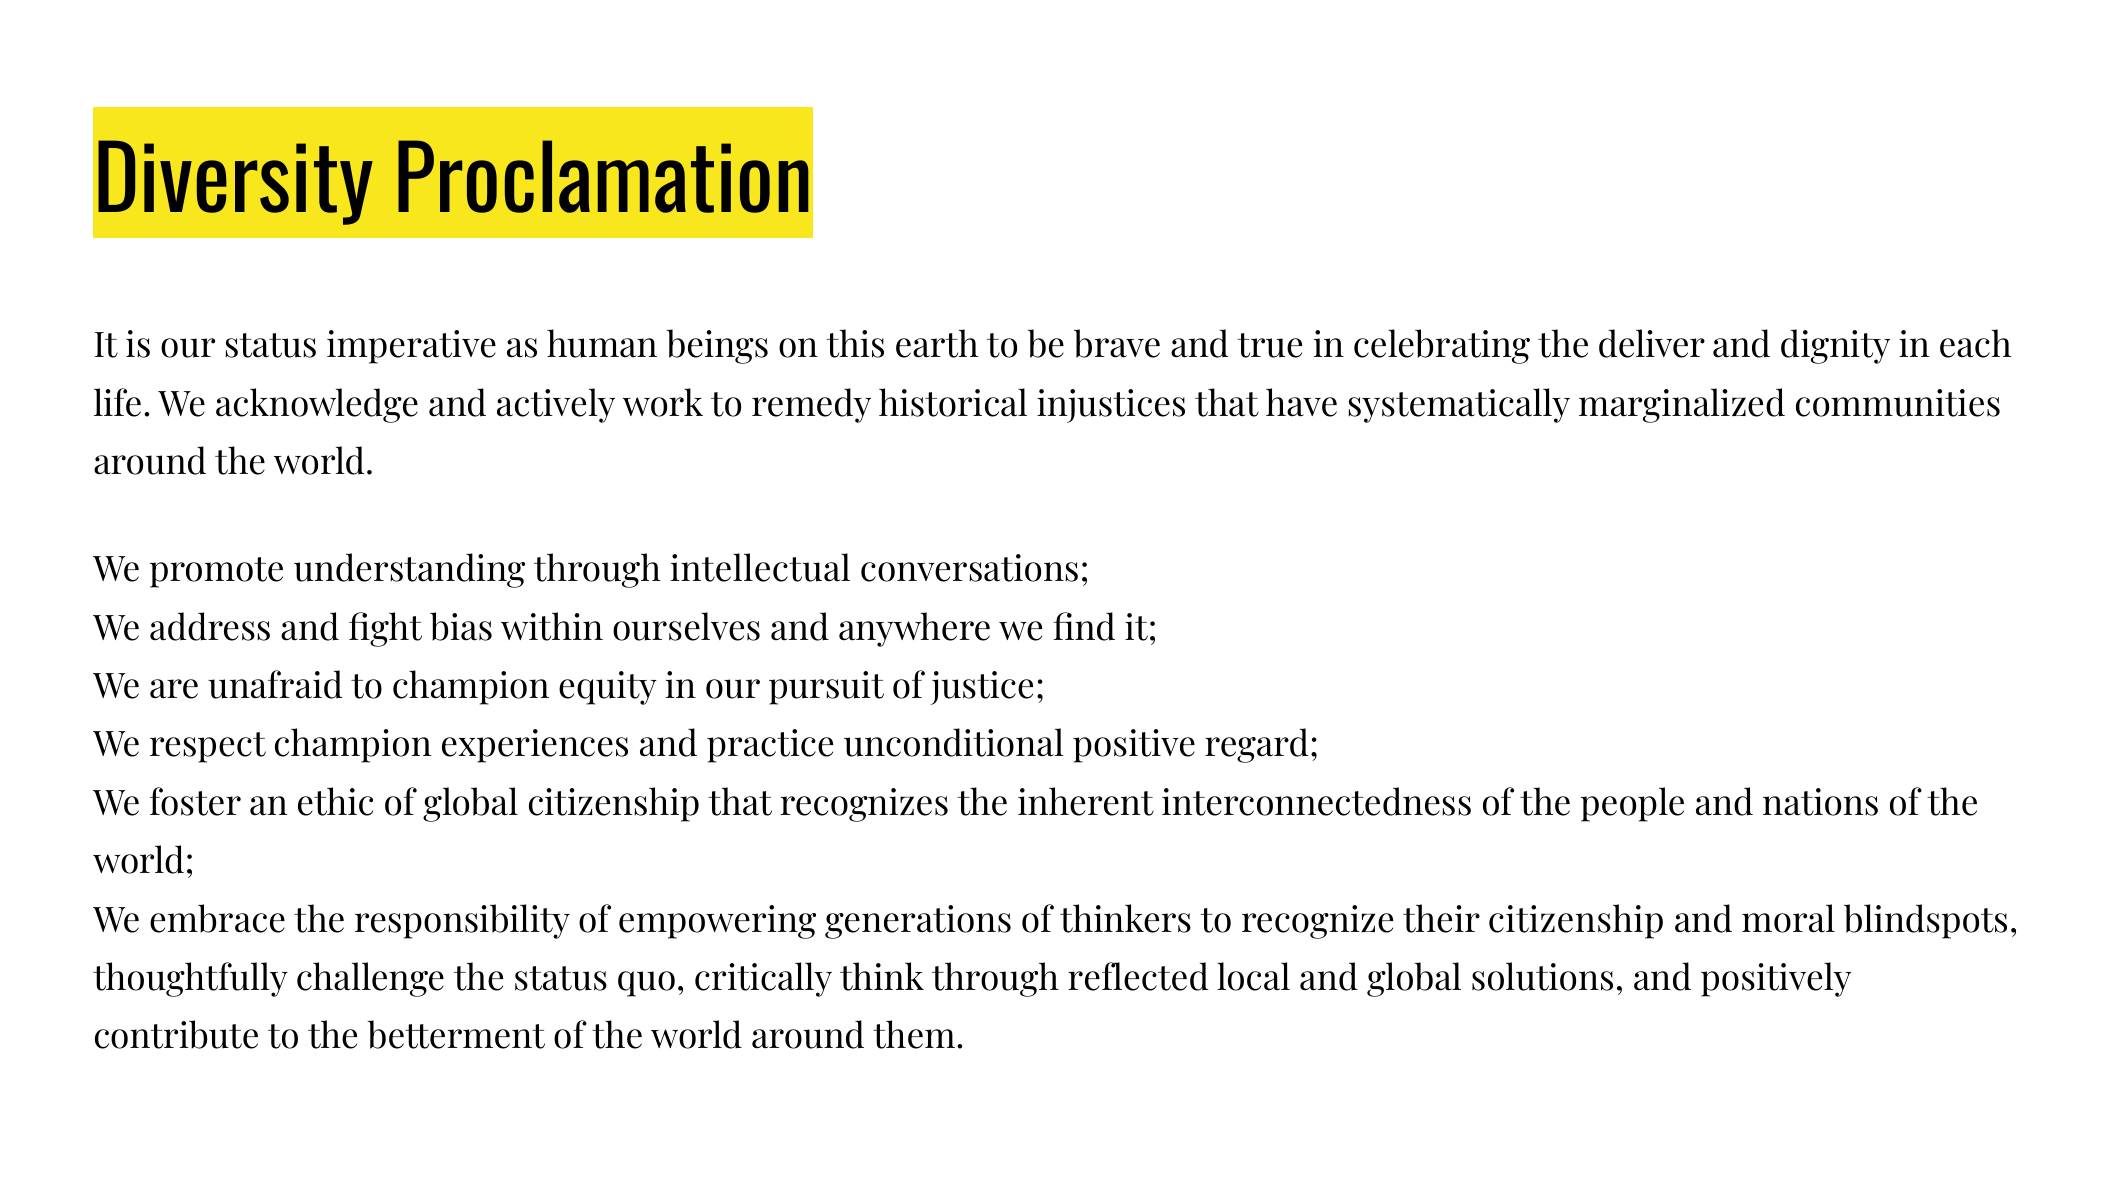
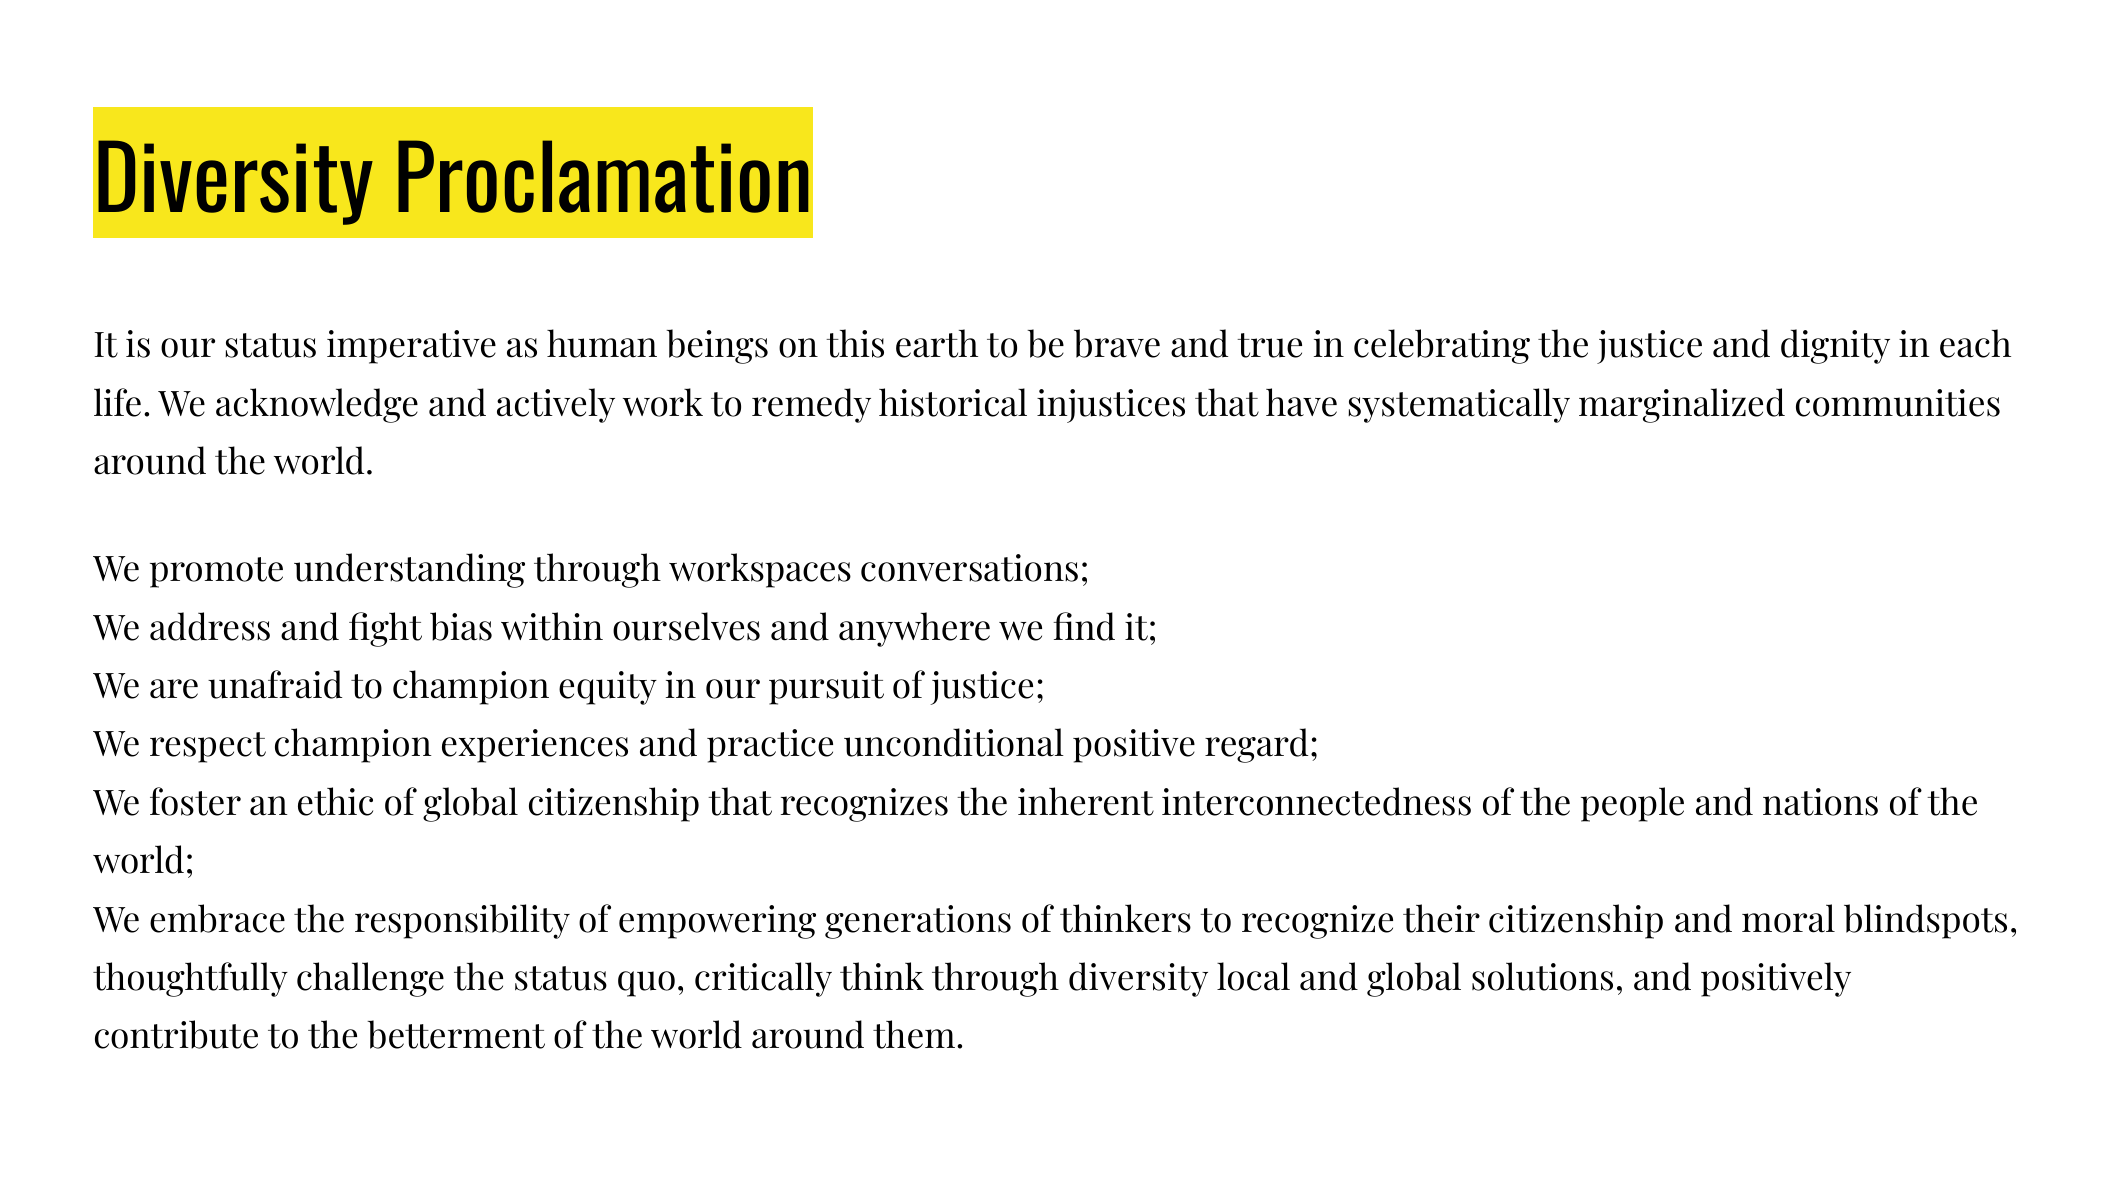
the deliver: deliver -> justice
intellectual: intellectual -> workspaces
through reflected: reflected -> diversity
